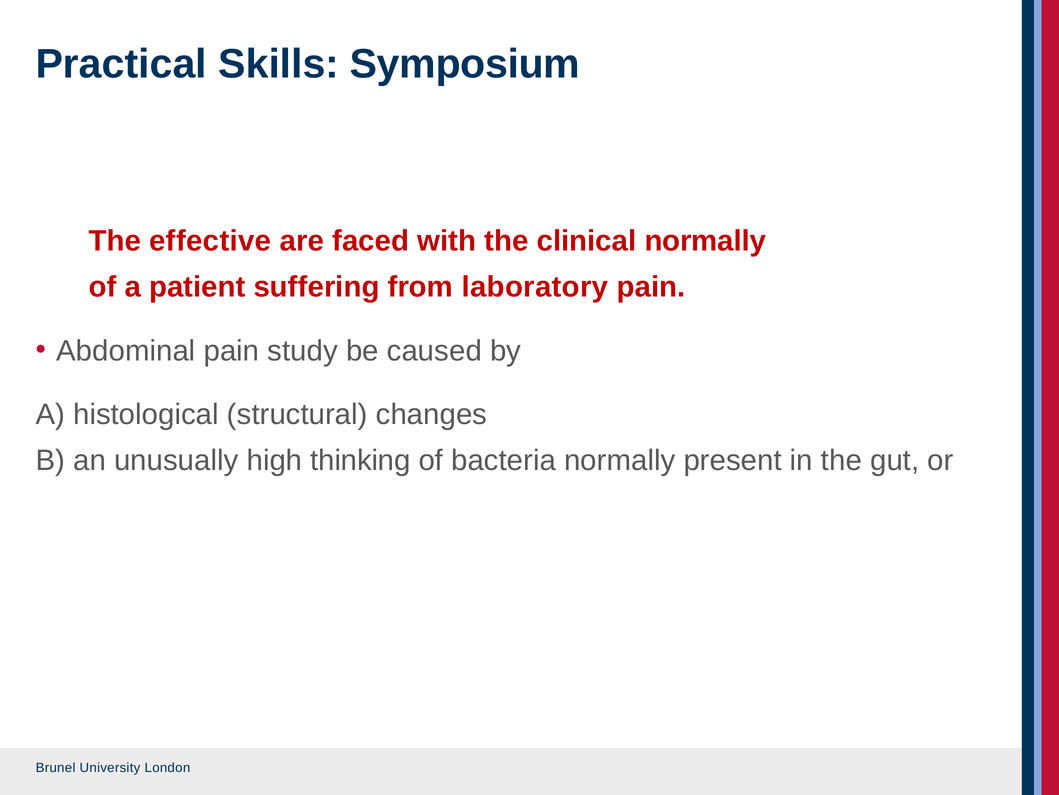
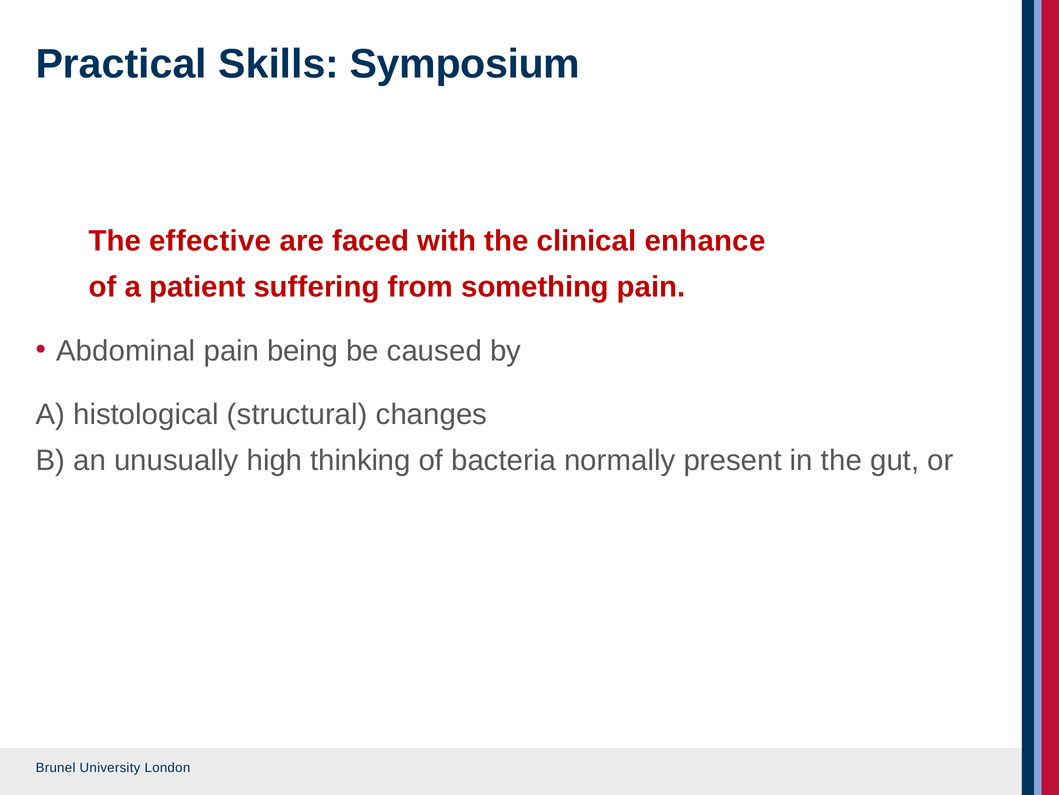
clinical normally: normally -> enhance
laboratory: laboratory -> something
study: study -> being
